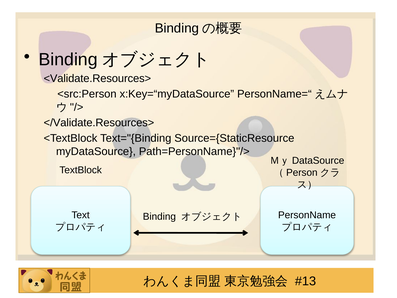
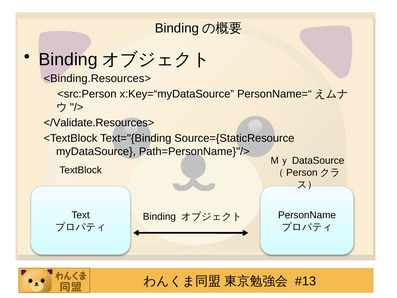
<Validate.Resources>: <Validate.Resources> -> <Binding.Resources>
